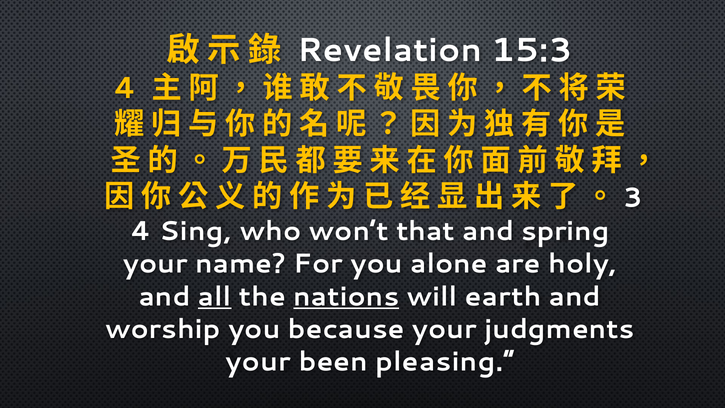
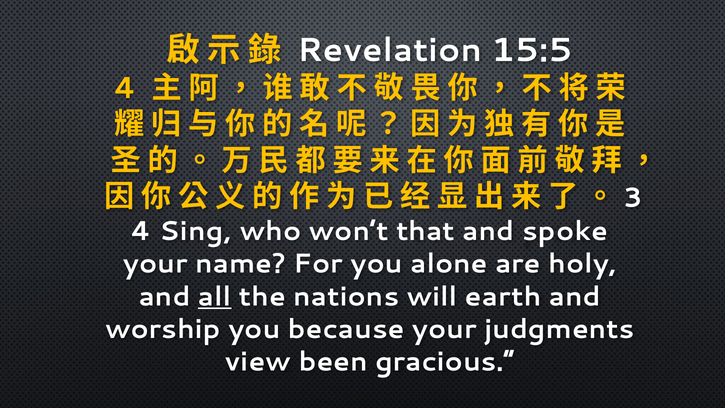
15:3: 15:3 -> 15:5
spring: spring -> spoke
nations underline: present -> none
your at (258, 362): your -> view
pleasing: pleasing -> gracious
